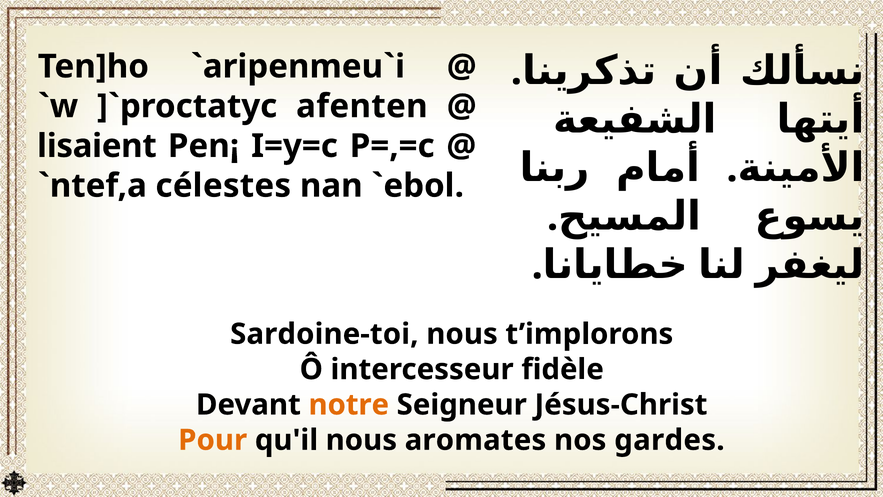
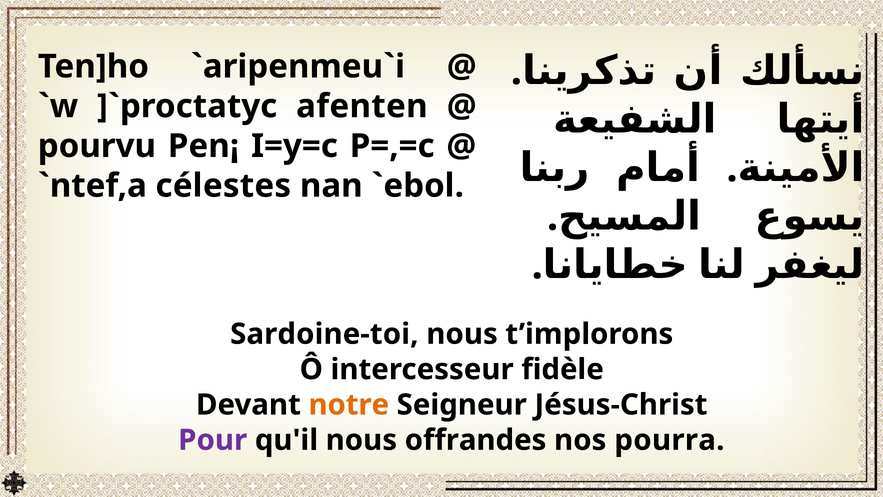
lisaient: lisaient -> pourvu
Pour colour: orange -> purple
aromates: aromates -> offrandes
gardes: gardes -> pourra
